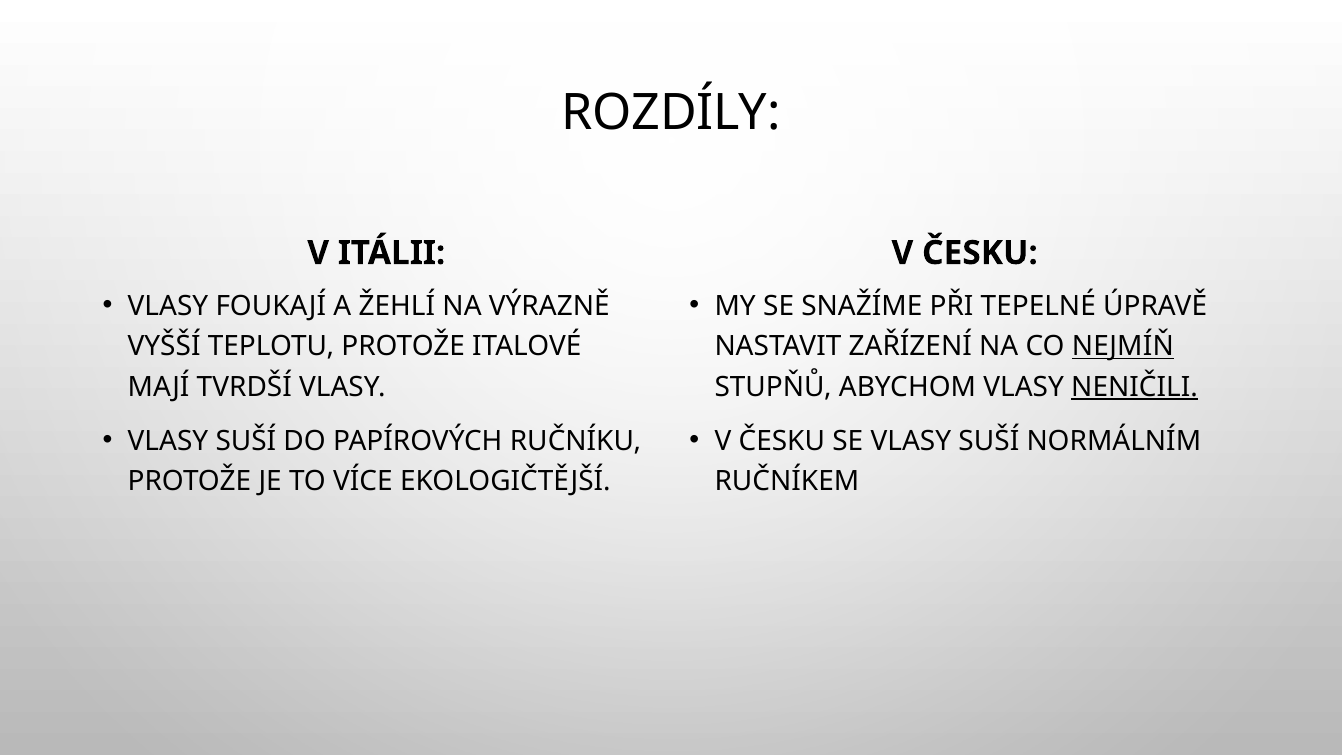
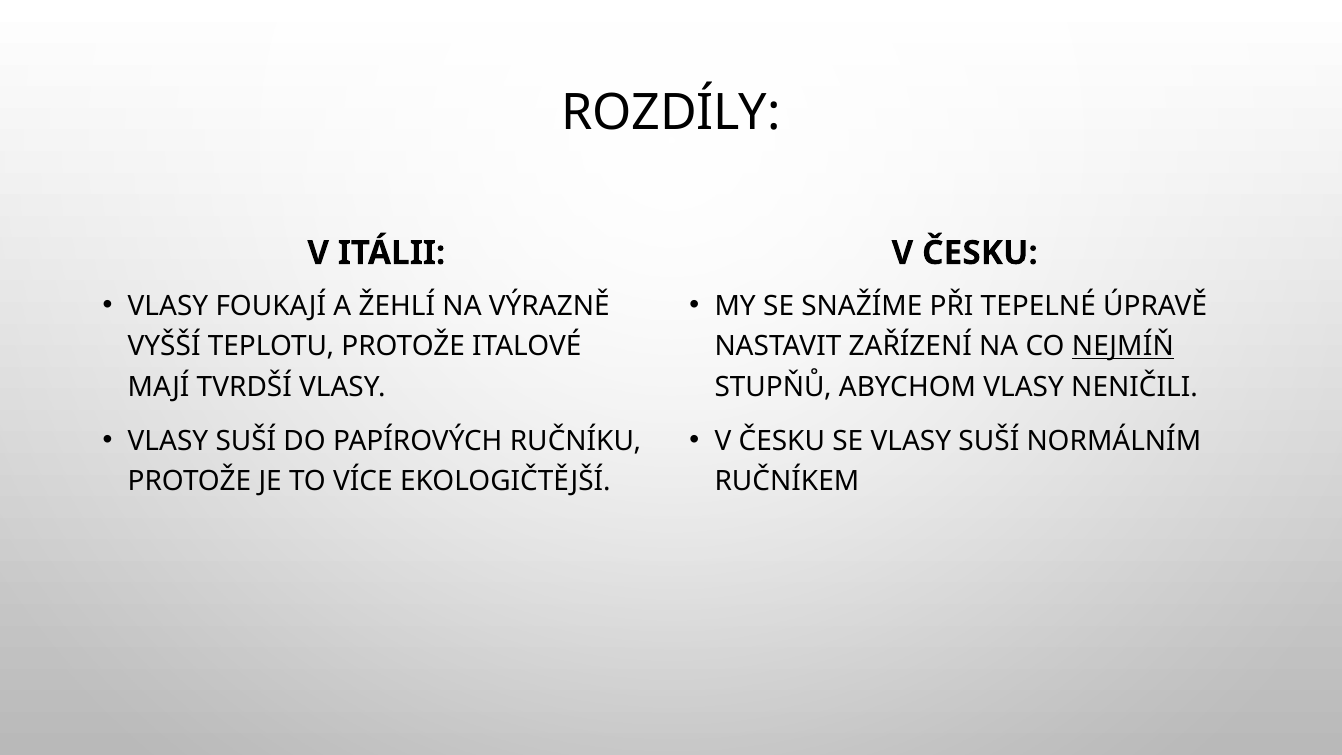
NENIČILI underline: present -> none
